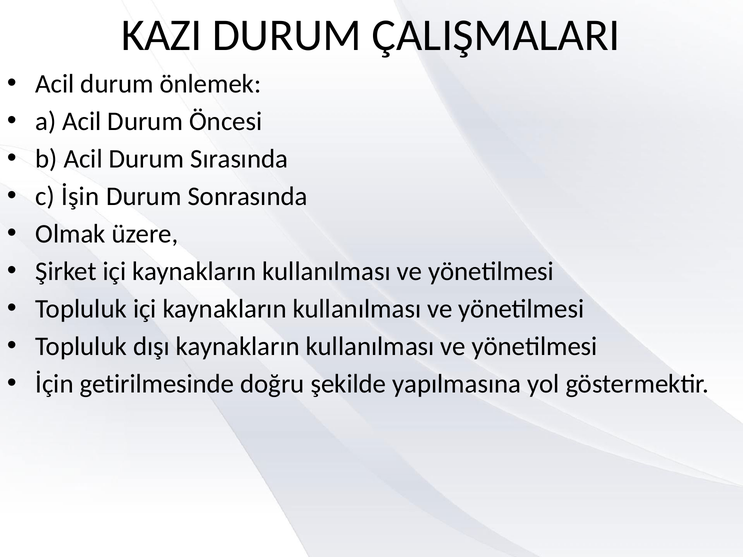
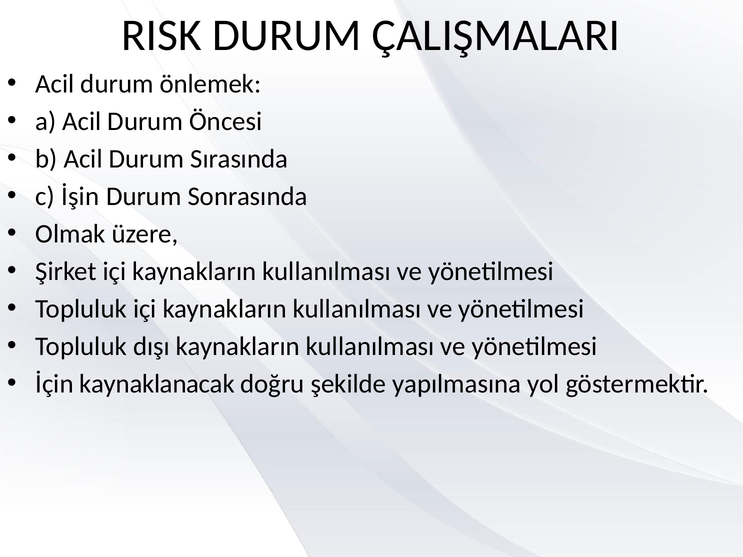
KAZI: KAZI -> RISK
getirilmesinde: getirilmesinde -> kaynaklanacak
